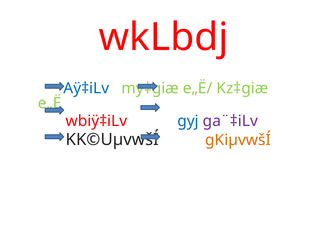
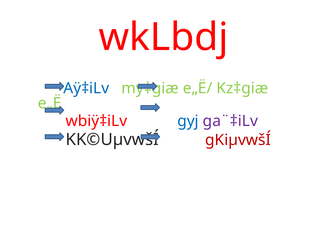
gKiµvwšÍ colour: orange -> red
